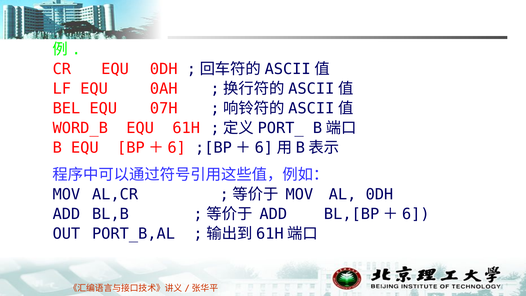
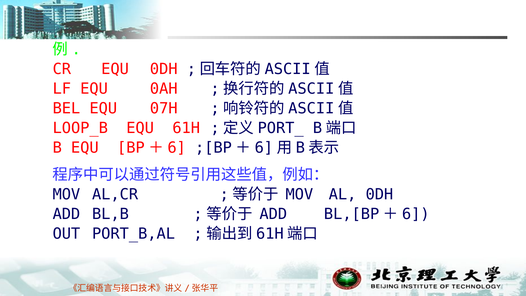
WORD_B: WORD_B -> LOOP_B
